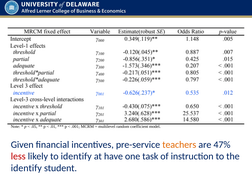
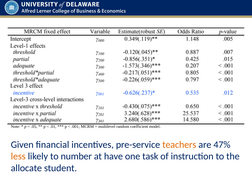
less colour: red -> orange
to identify: identify -> number
identify at (26, 168): identify -> allocate
